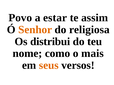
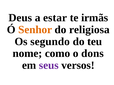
Povo: Povo -> Deus
assim: assim -> irmãs
distribui: distribui -> segundo
mais: mais -> dons
seus colour: orange -> purple
